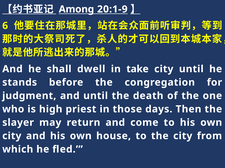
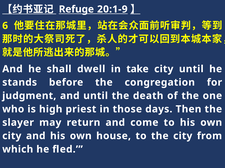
Among: Among -> Refuge
